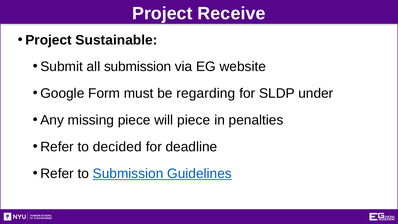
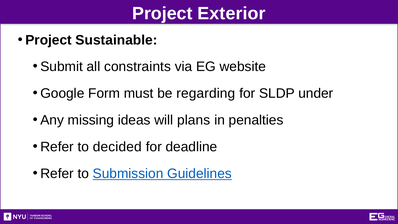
Receive: Receive -> Exterior
all submission: submission -> constraints
missing piece: piece -> ideas
will piece: piece -> plans
